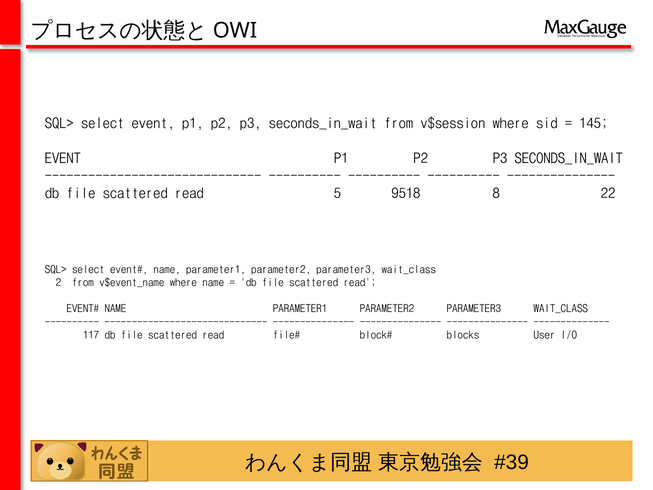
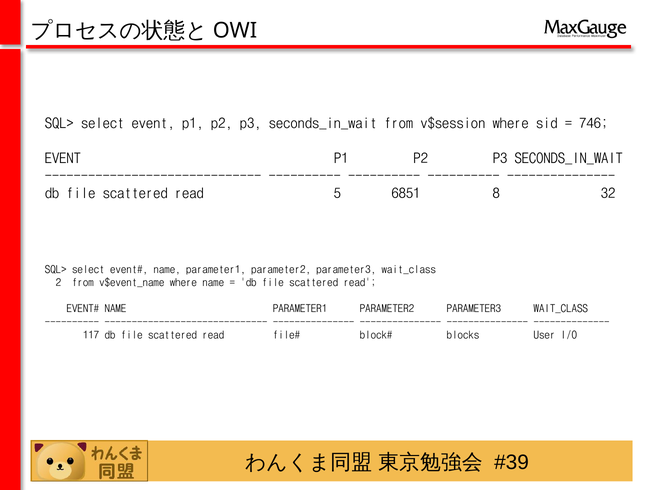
145: 145 -> 746
9518: 9518 -> 6851
22: 22 -> 32
